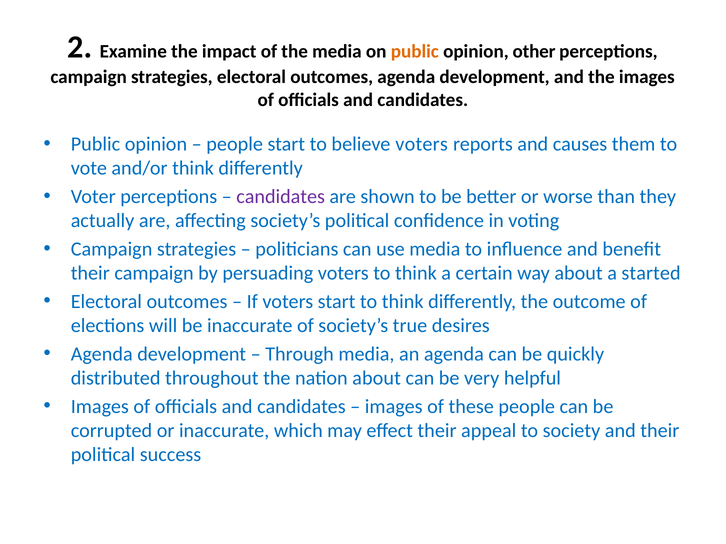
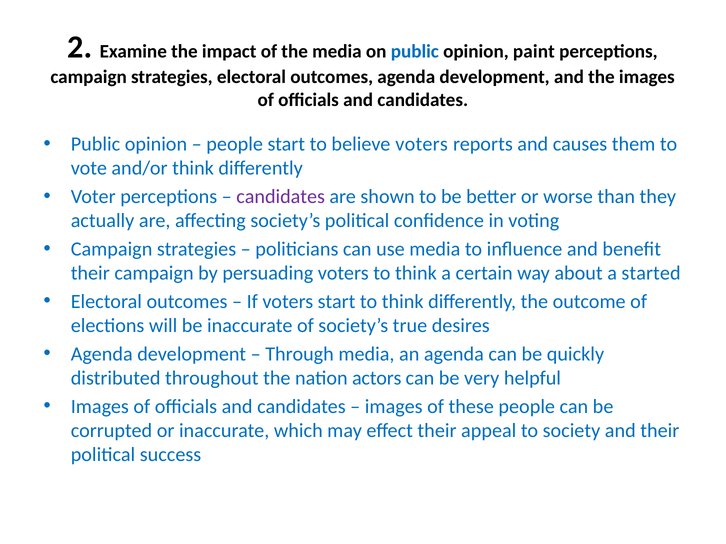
public at (415, 51) colour: orange -> blue
other: other -> paint
nation about: about -> actors
